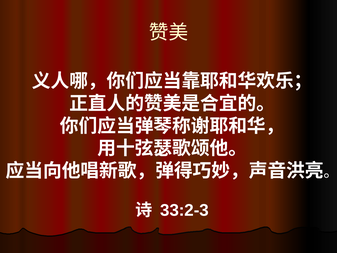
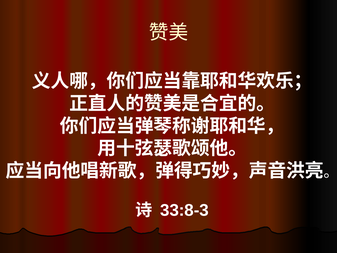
33:2-3: 33:2-3 -> 33:8-3
